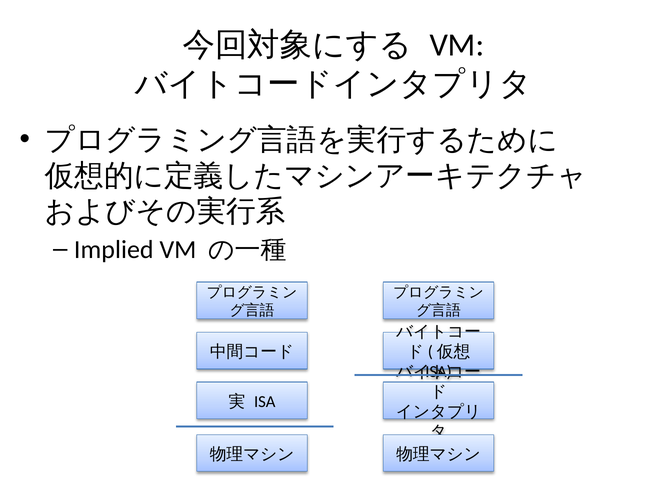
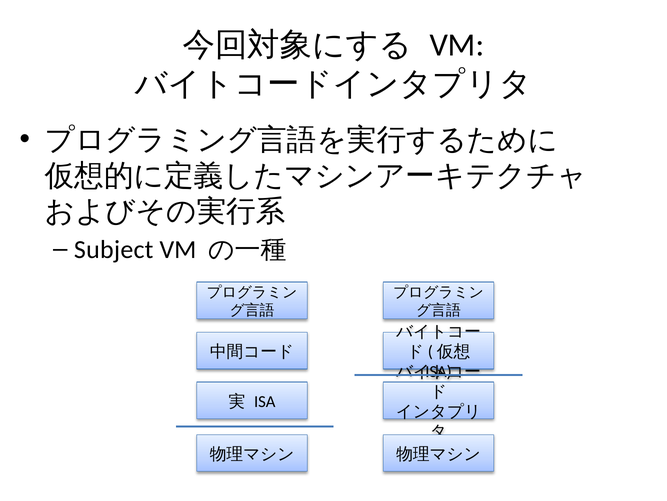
Implied: Implied -> Subject
